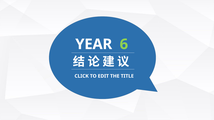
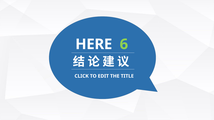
YEAR: YEAR -> HERE
